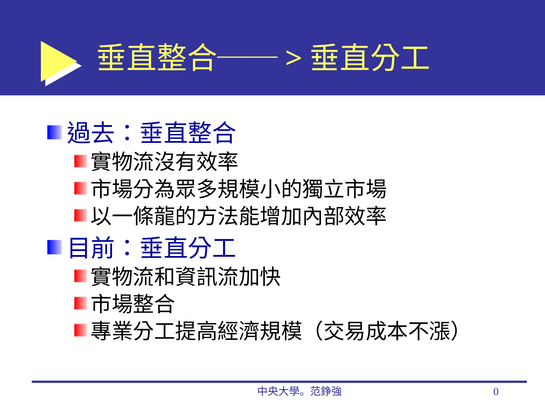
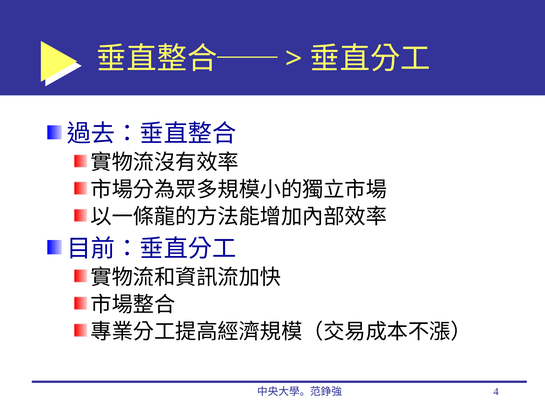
0: 0 -> 4
